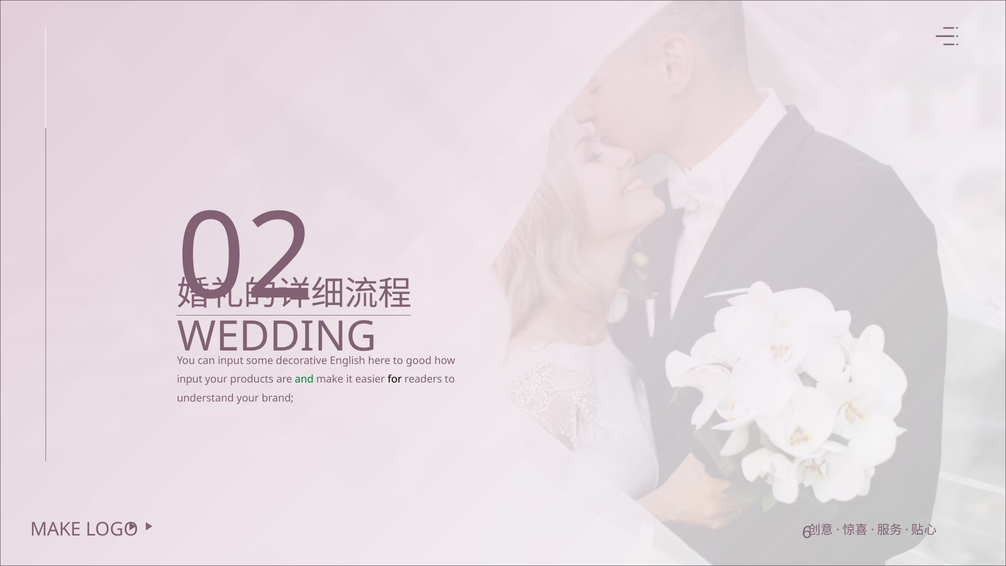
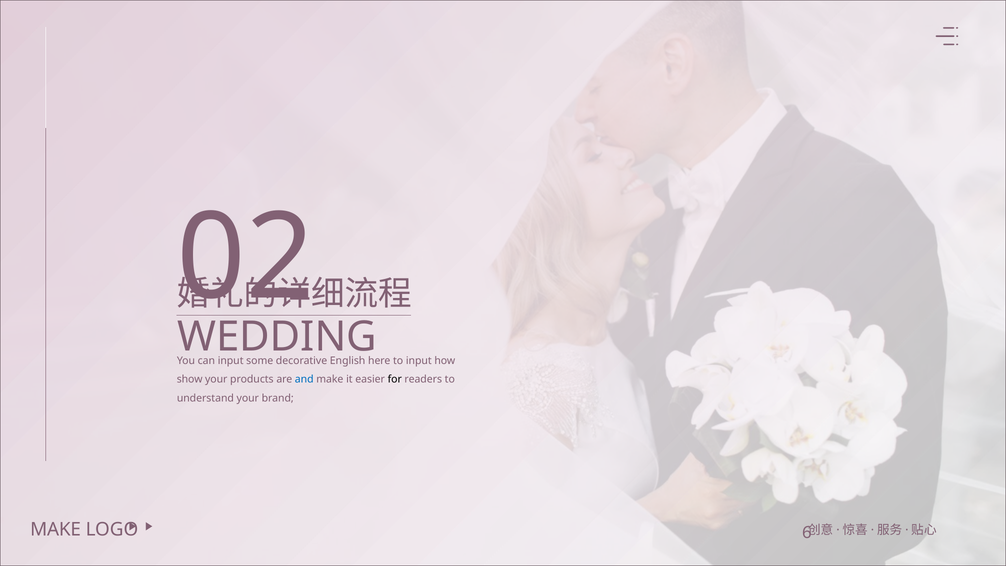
to good: good -> input
input at (190, 379): input -> show
and colour: green -> blue
